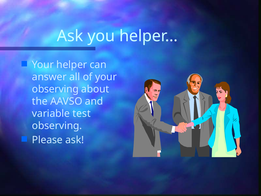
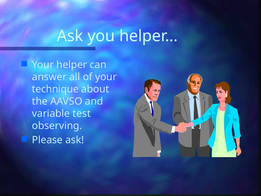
observing at (55, 89): observing -> technique
